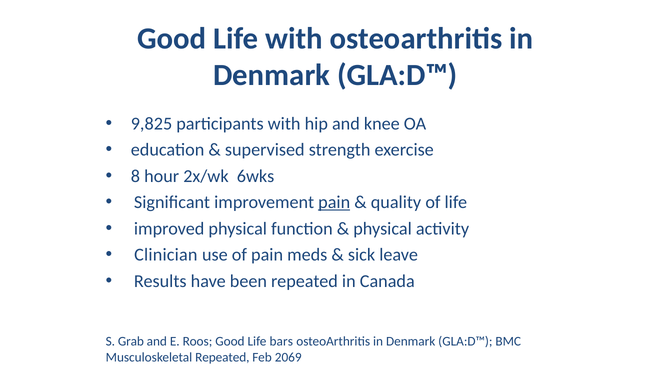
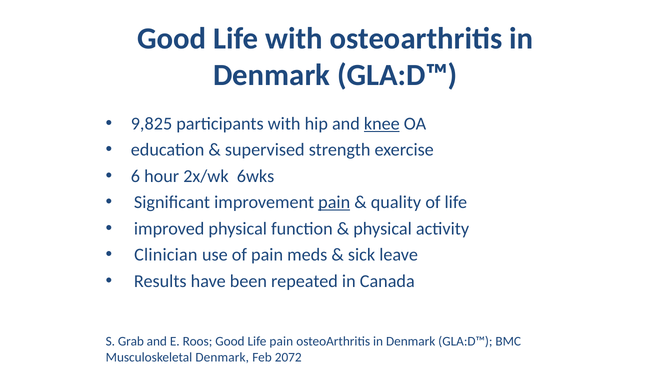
knee underline: none -> present
8: 8 -> 6
Life bars: bars -> pain
Musculoskeletal Repeated: Repeated -> Denmark
2069: 2069 -> 2072
